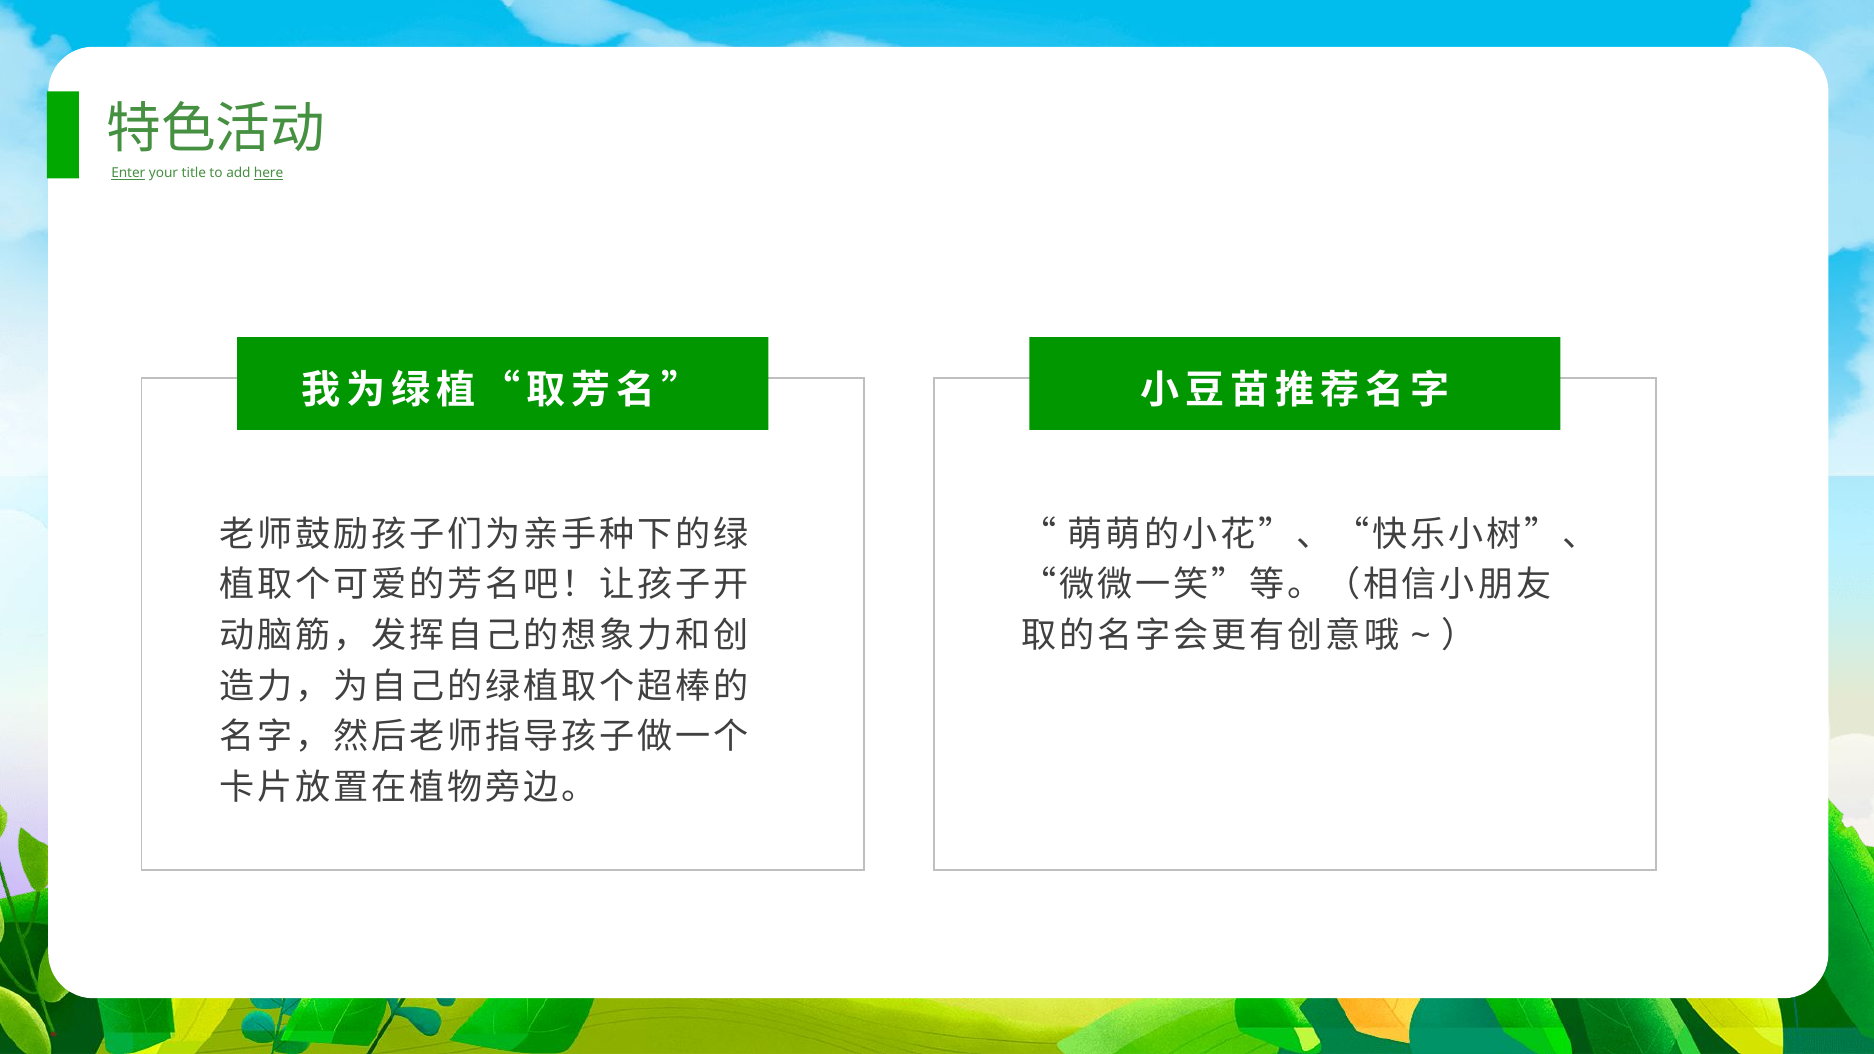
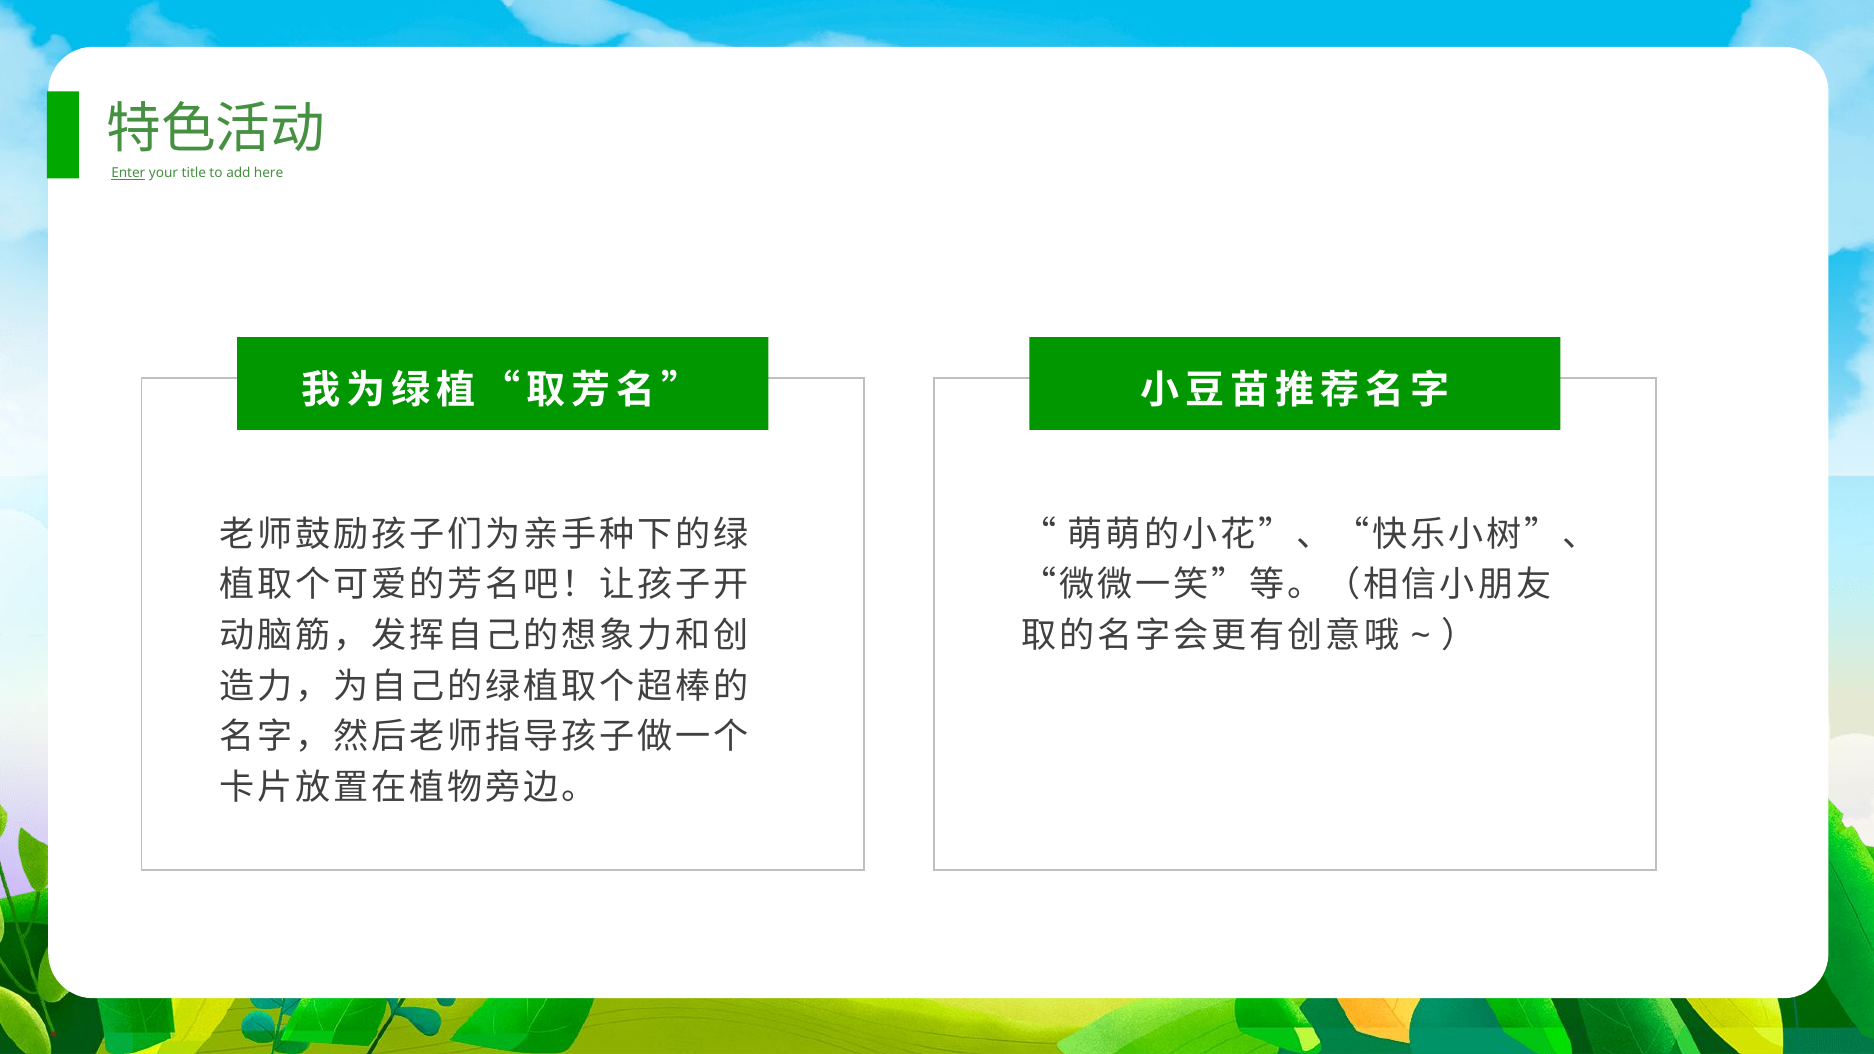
here underline: present -> none
